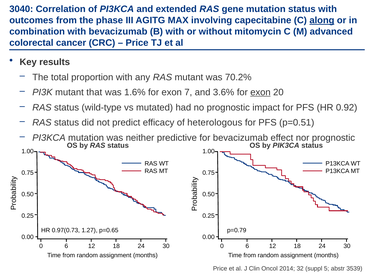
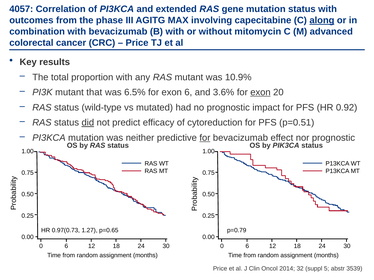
3040: 3040 -> 4057
70.2%: 70.2% -> 10.9%
1.6%: 1.6% -> 6.5%
exon 7: 7 -> 6
did underline: none -> present
heterologous: heterologous -> cytoreduction
for at (205, 138) underline: none -> present
